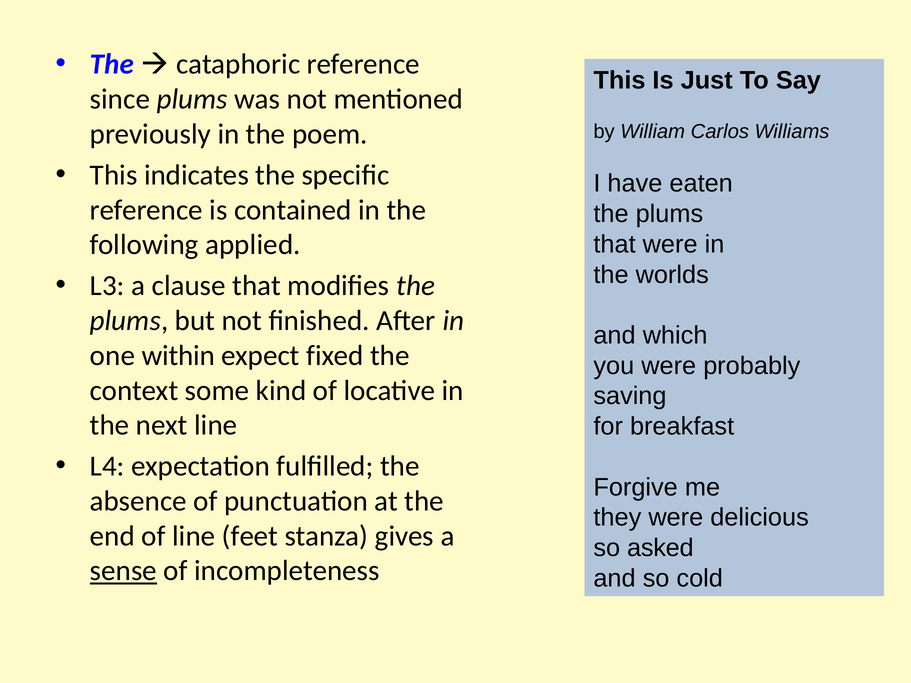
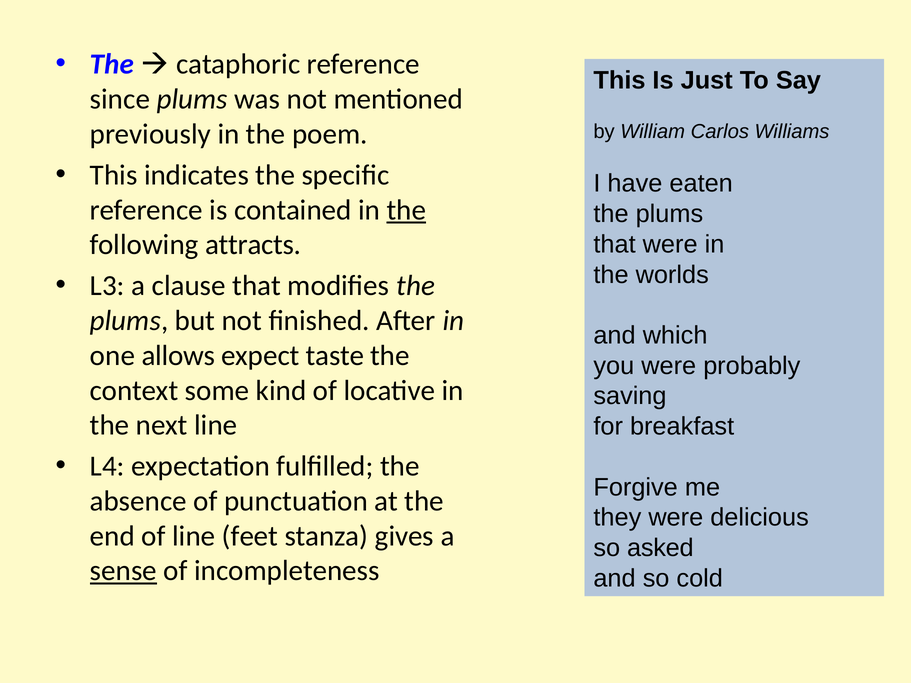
the at (406, 210) underline: none -> present
applied: applied -> attracts
within: within -> allows
fixed: fixed -> taste
